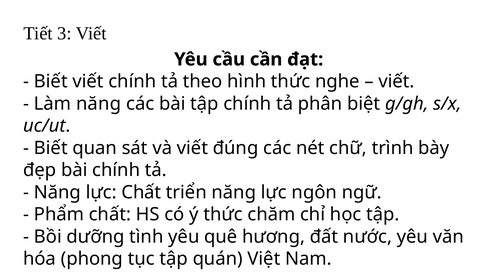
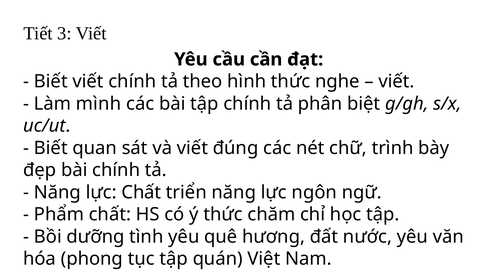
Làm năng: năng -> mình
